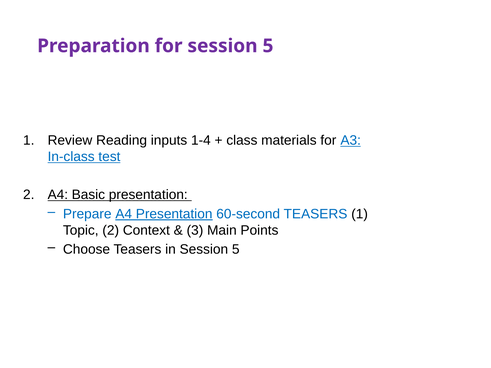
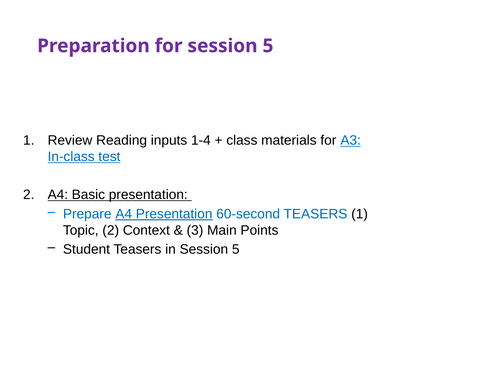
Choose: Choose -> Student
